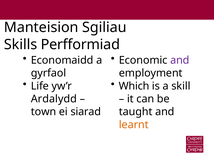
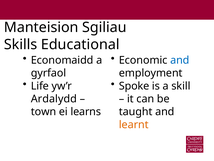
Perfformiad: Perfformiad -> Educational
and at (180, 60) colour: purple -> blue
Which: Which -> Spoke
siarad: siarad -> learns
